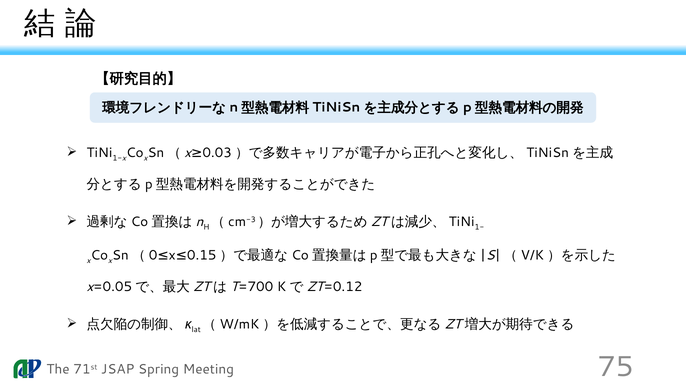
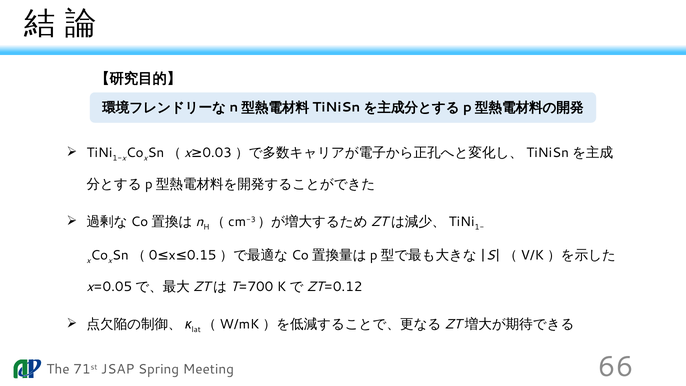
75: 75 -> 66
